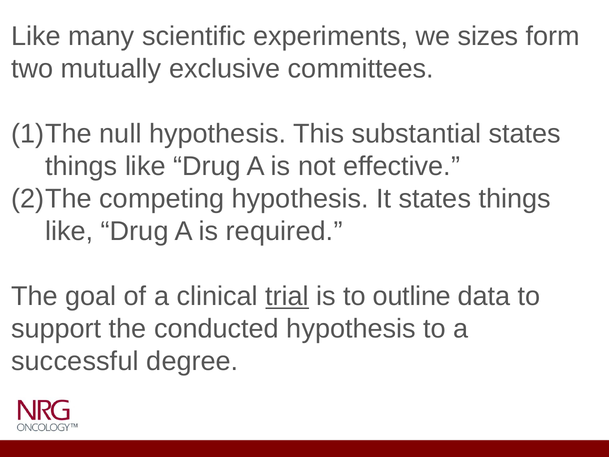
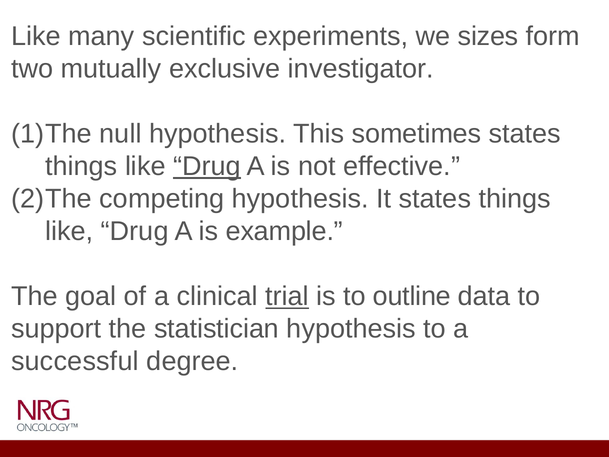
committees: committees -> investigator
substantial: substantial -> sometimes
Drug at (207, 166) underline: none -> present
required: required -> example
conducted: conducted -> statistician
